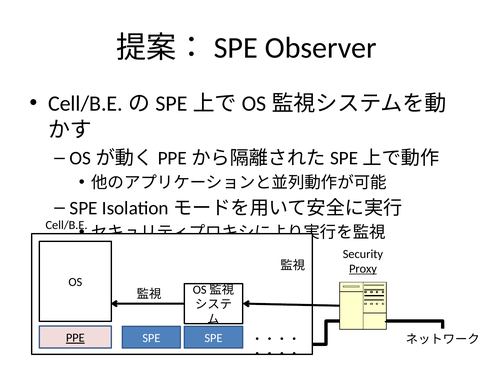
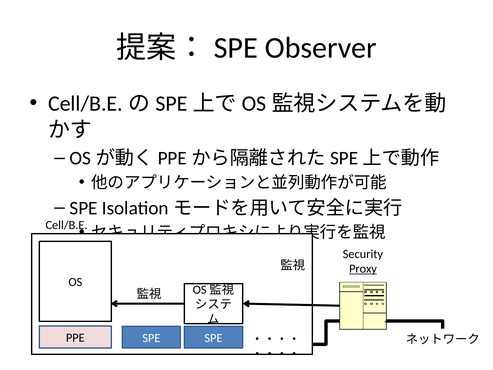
PPE underline: present -> none
